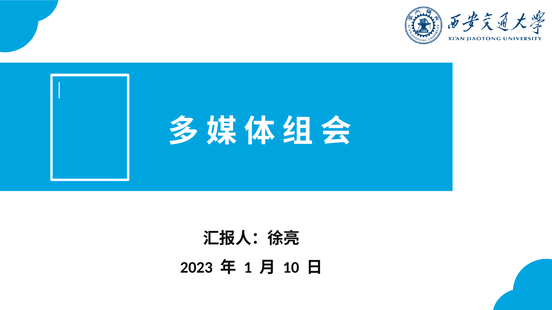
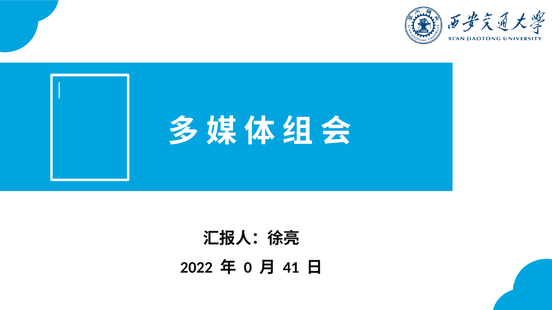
2023: 2023 -> 2022
1 at (248, 268): 1 -> 0
10: 10 -> 41
